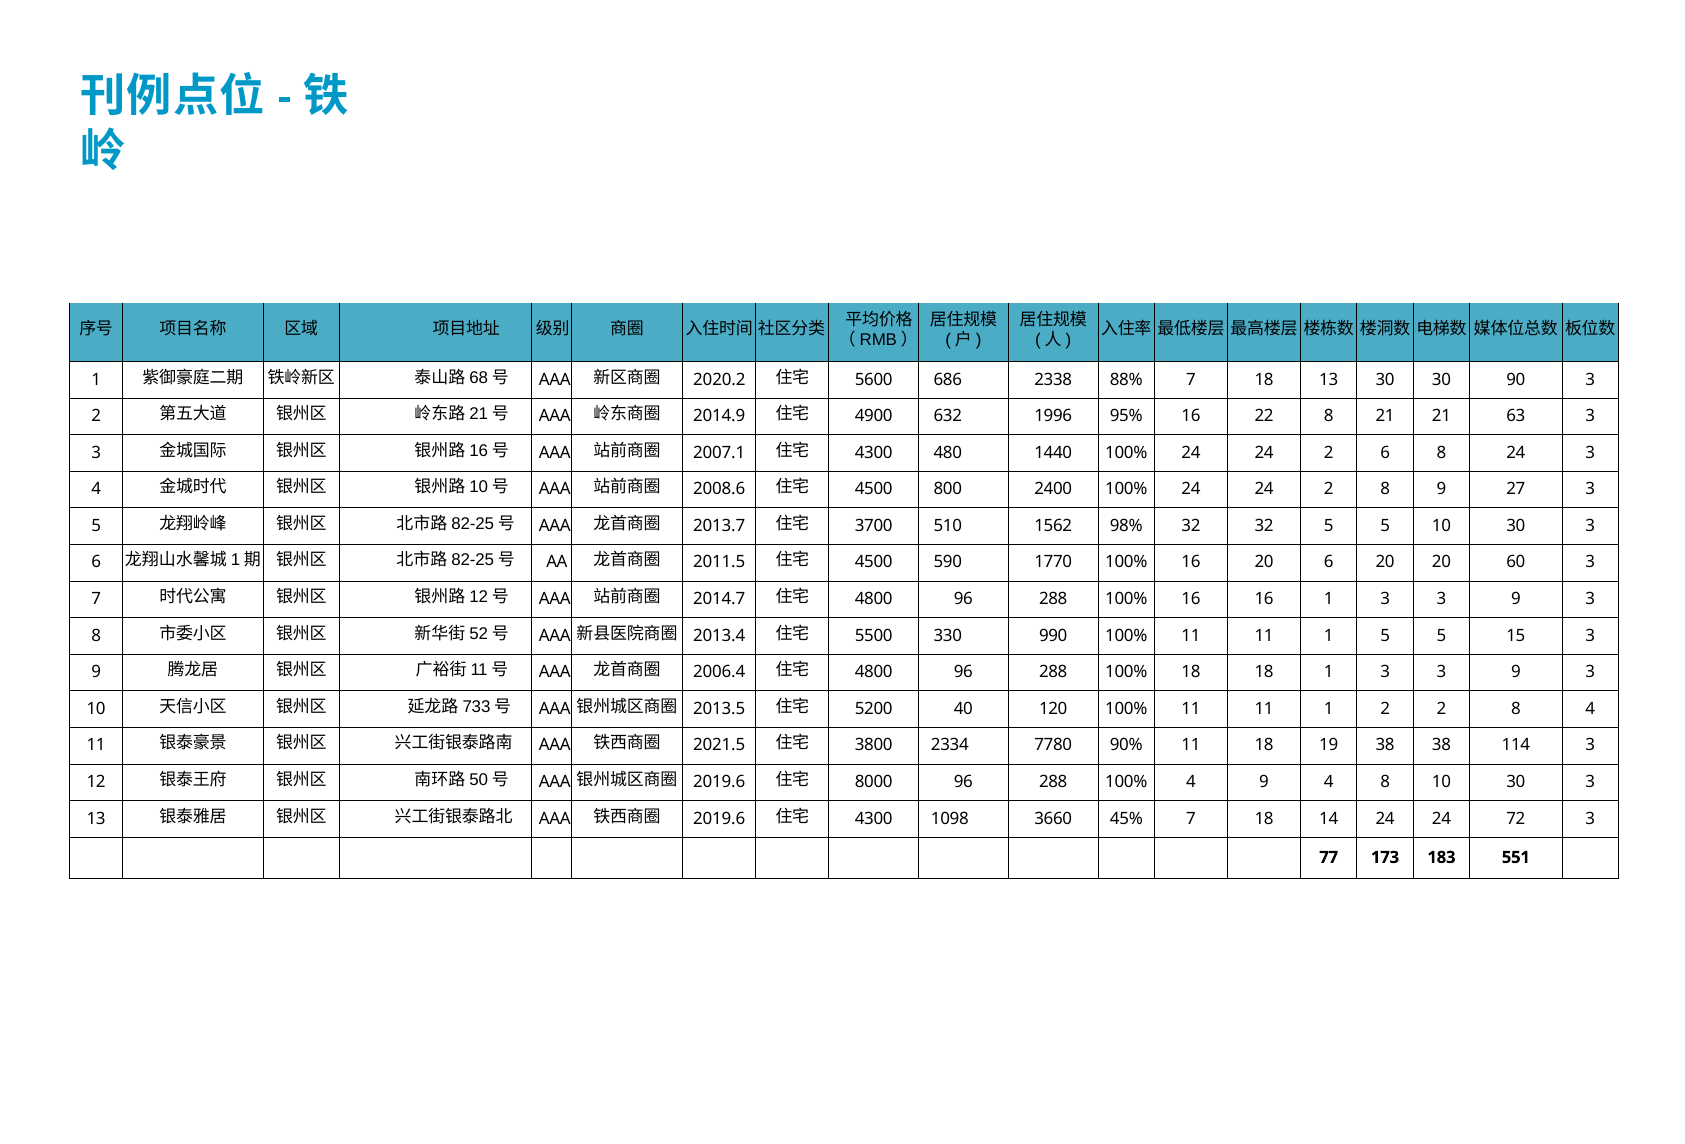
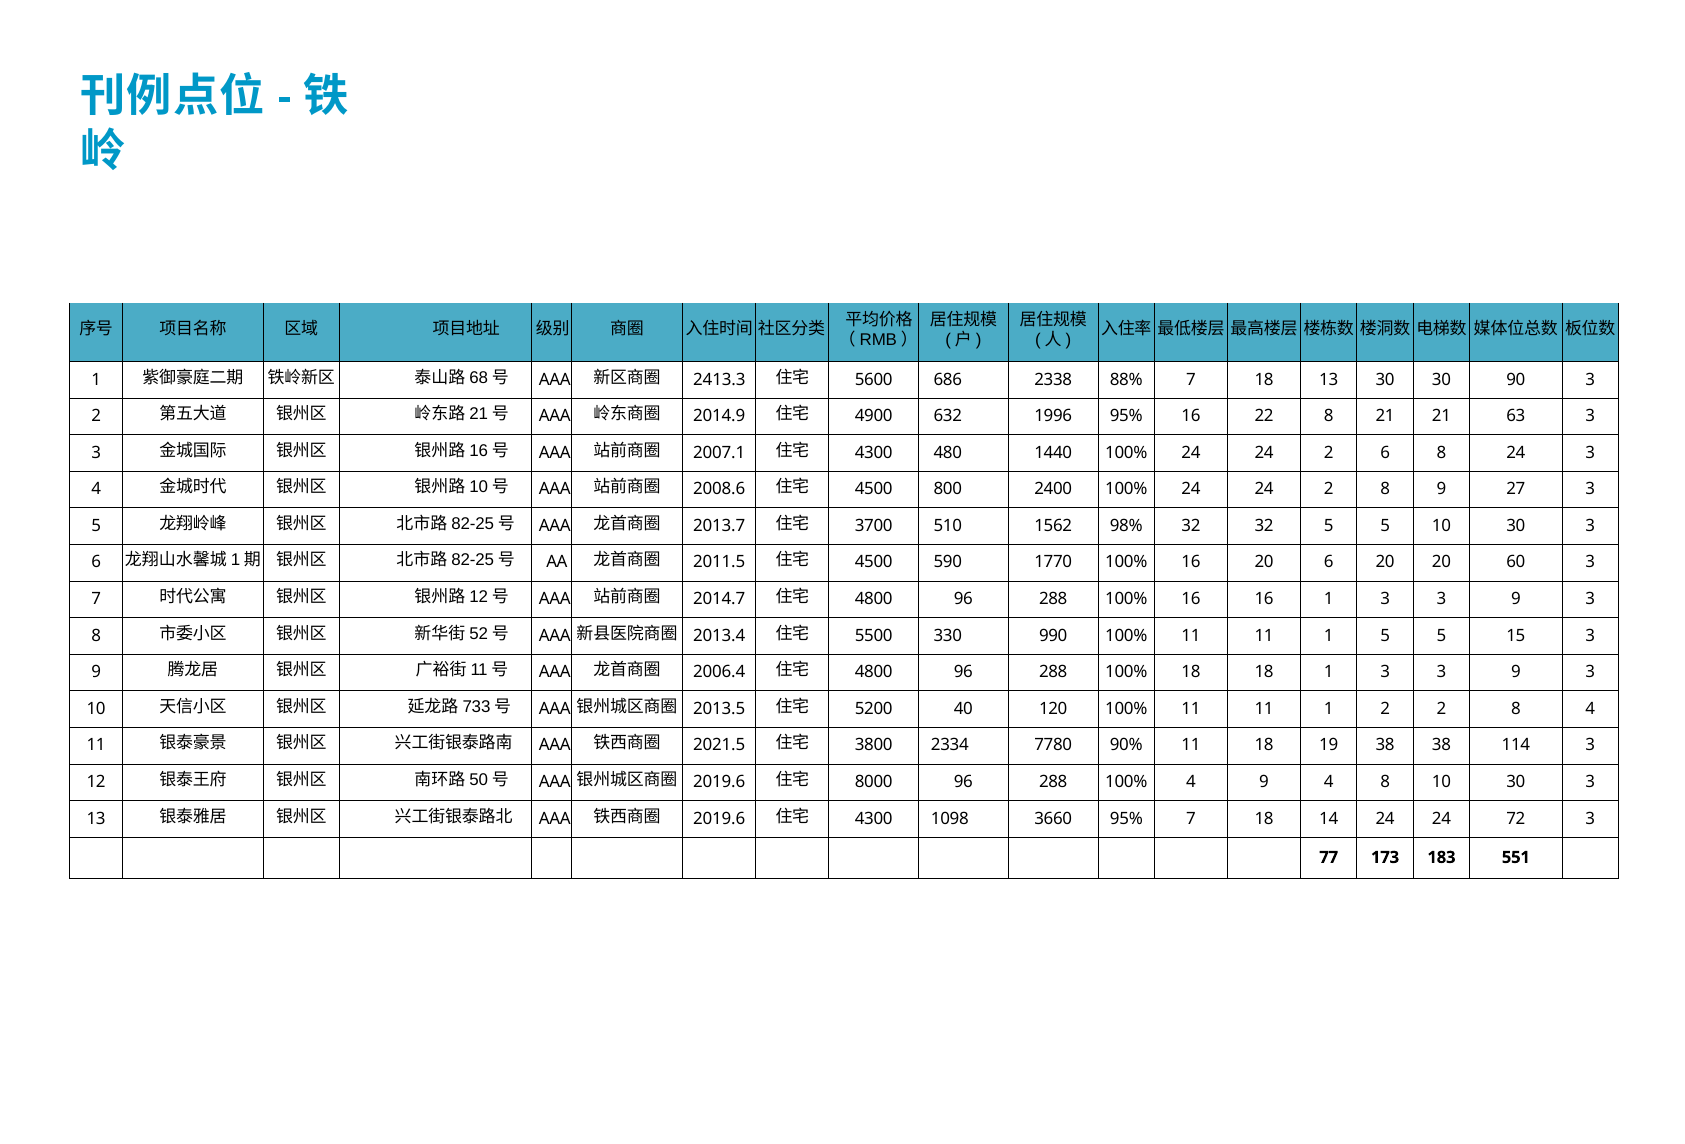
2020.2: 2020.2 -> 2413.3
3660 45%: 45% -> 95%
